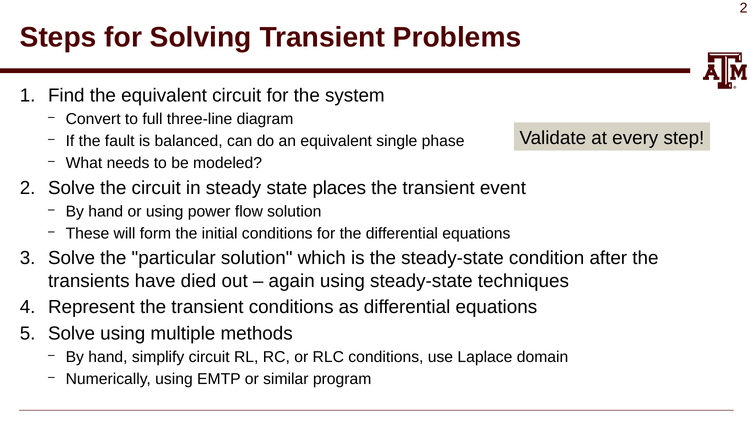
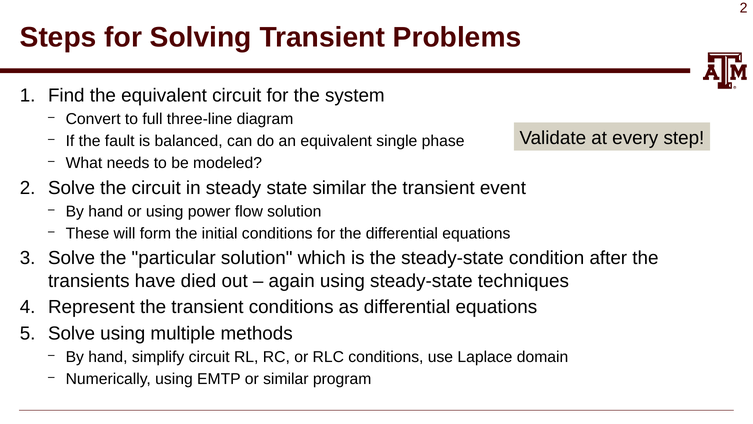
state places: places -> similar
